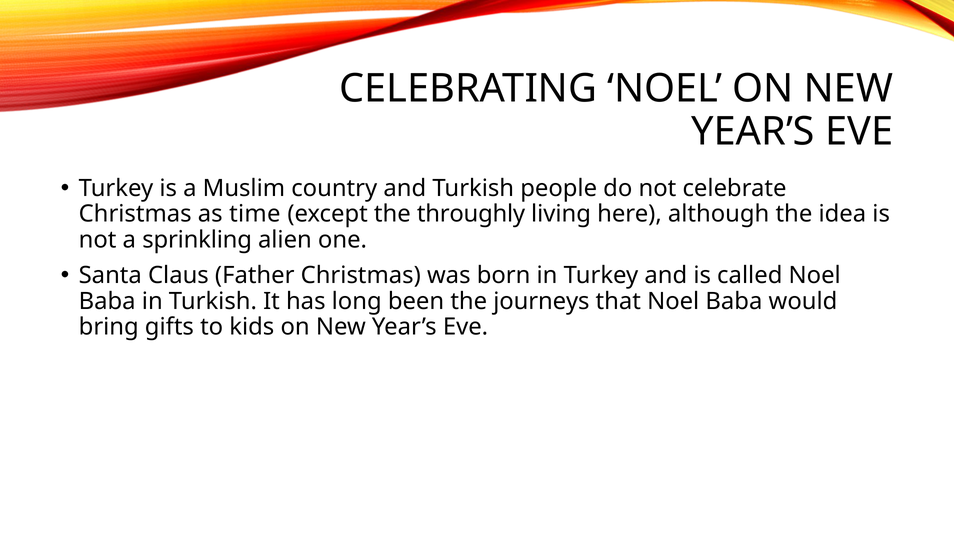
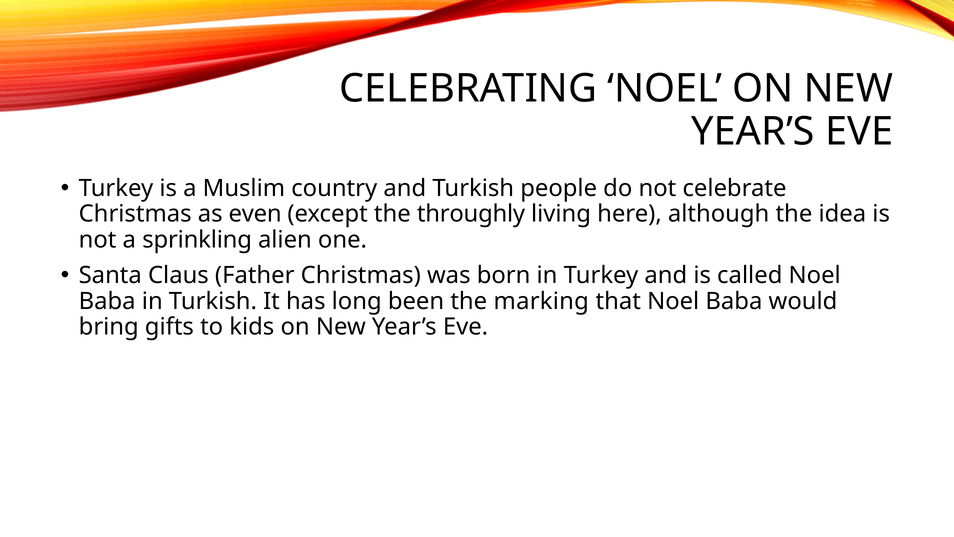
time: time -> even
journeys: journeys -> marking
